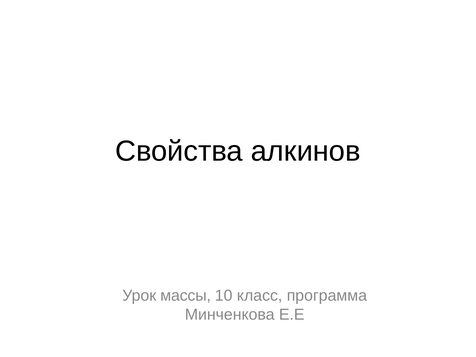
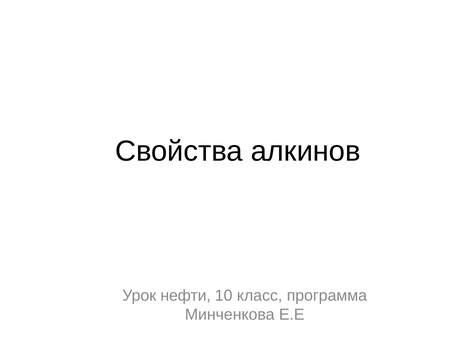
массы: массы -> нефти
